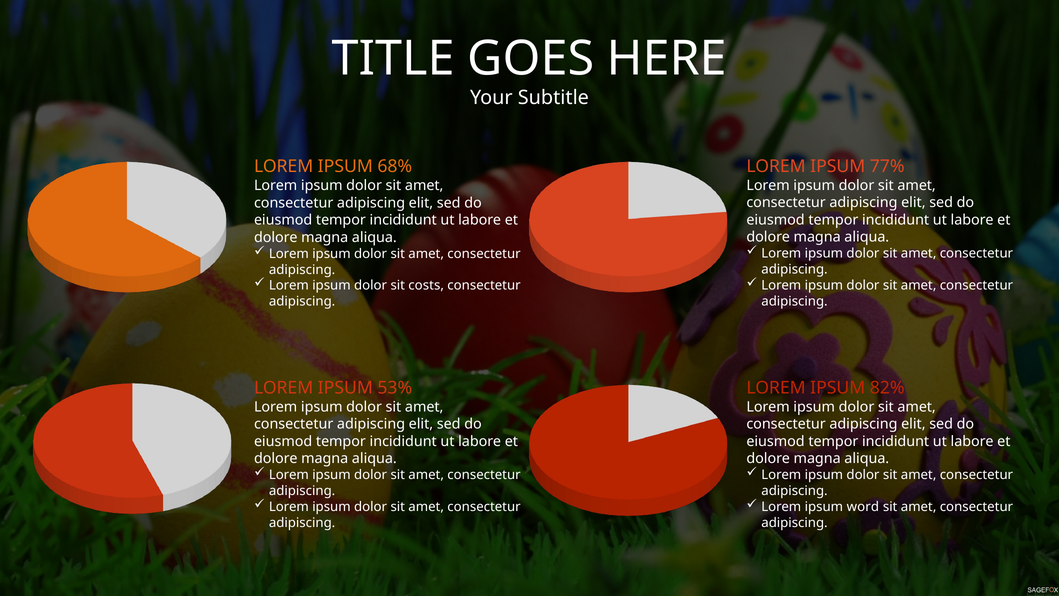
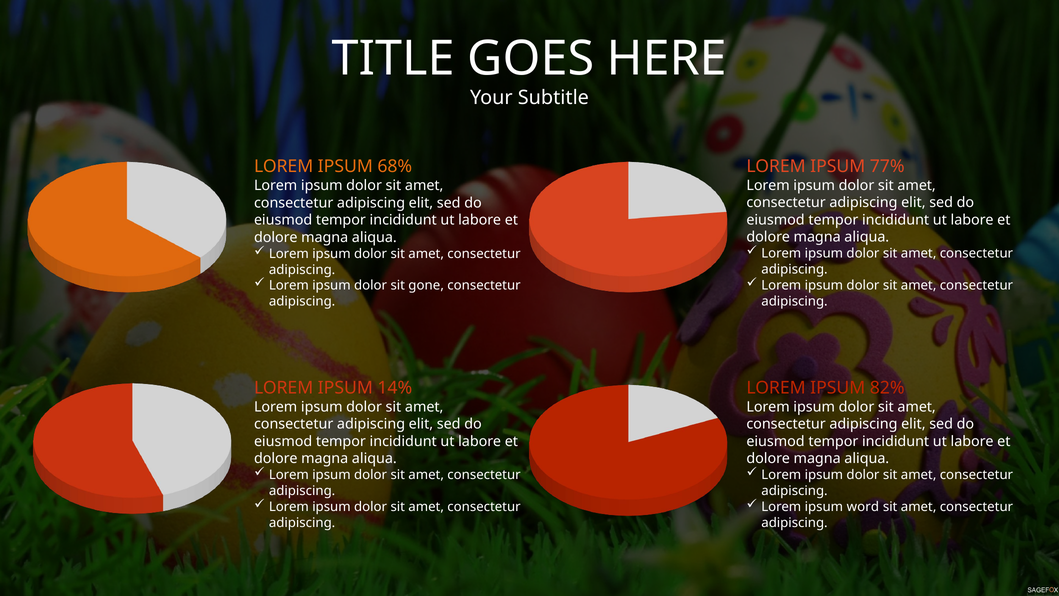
costs: costs -> gone
53%: 53% -> 14%
